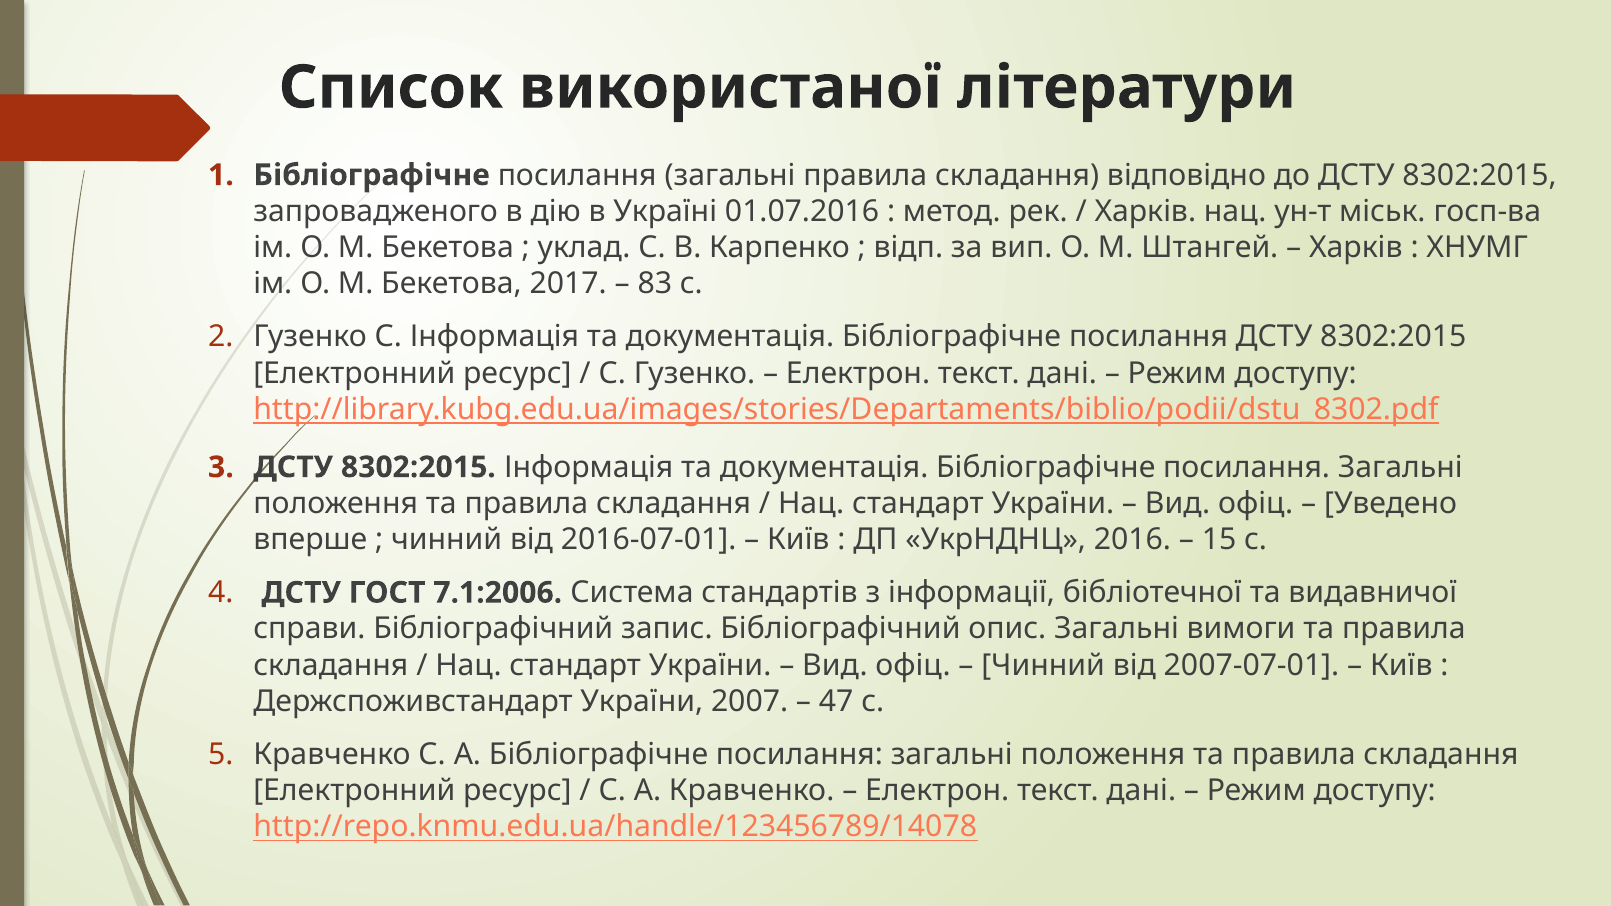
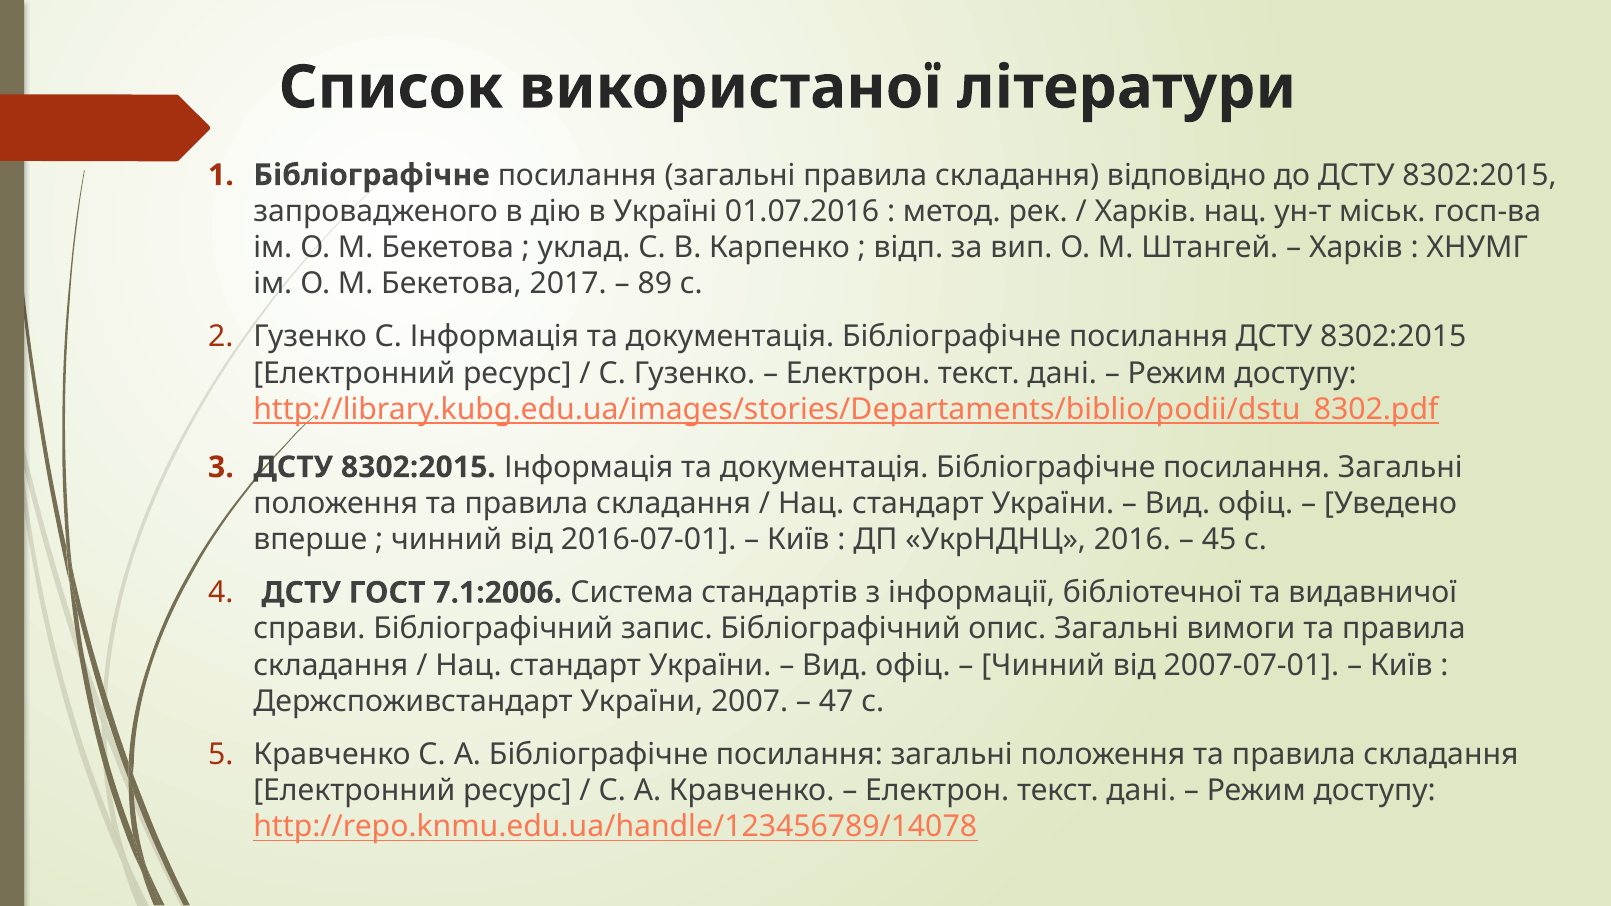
83: 83 -> 89
15: 15 -> 45
